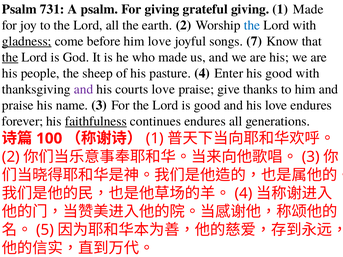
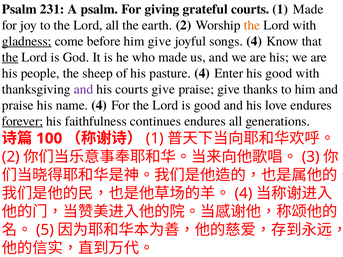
731: 731 -> 231
grateful giving: giving -> courts
the at (252, 25) colour: blue -> orange
him love: love -> give
songs 7: 7 -> 4
courts love: love -> give
name 3: 3 -> 4
forever underline: none -> present
faithfulness underline: present -> none
